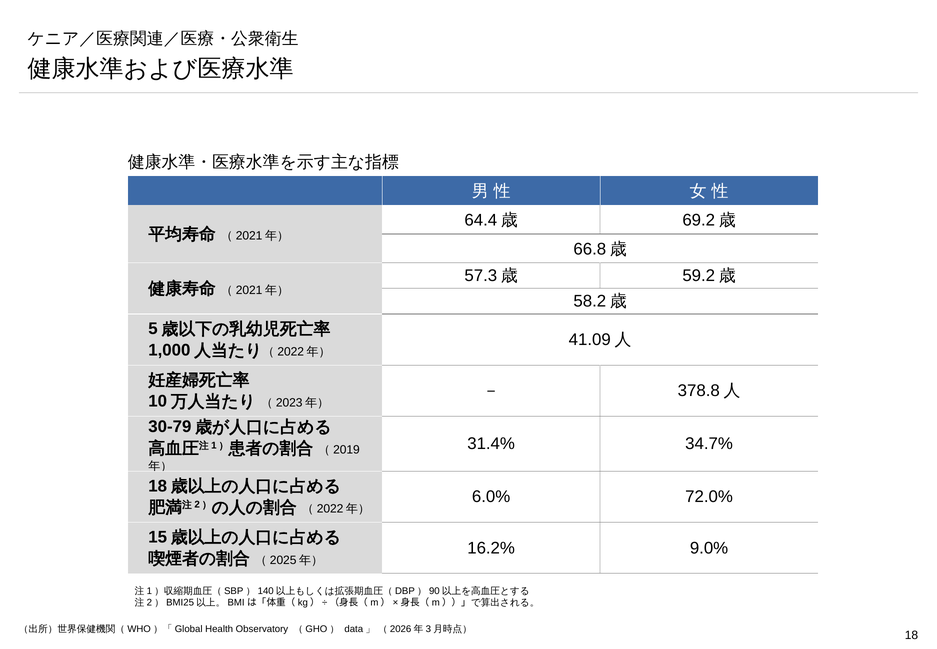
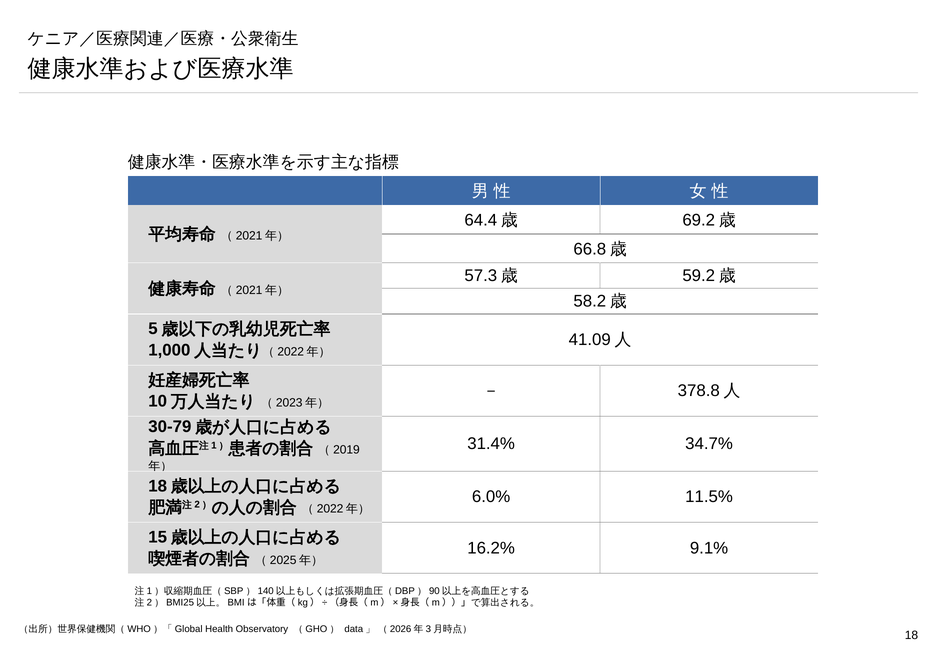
72.0%: 72.0% -> 11.5%
9.0%: 9.0% -> 9.1%
